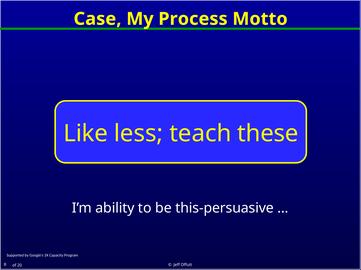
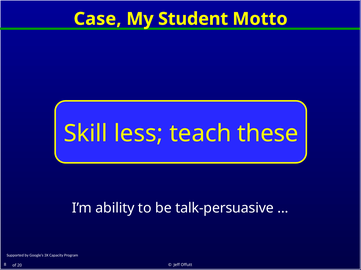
Process: Process -> Student
Like: Like -> Skill
this-persuasive: this-persuasive -> talk-persuasive
